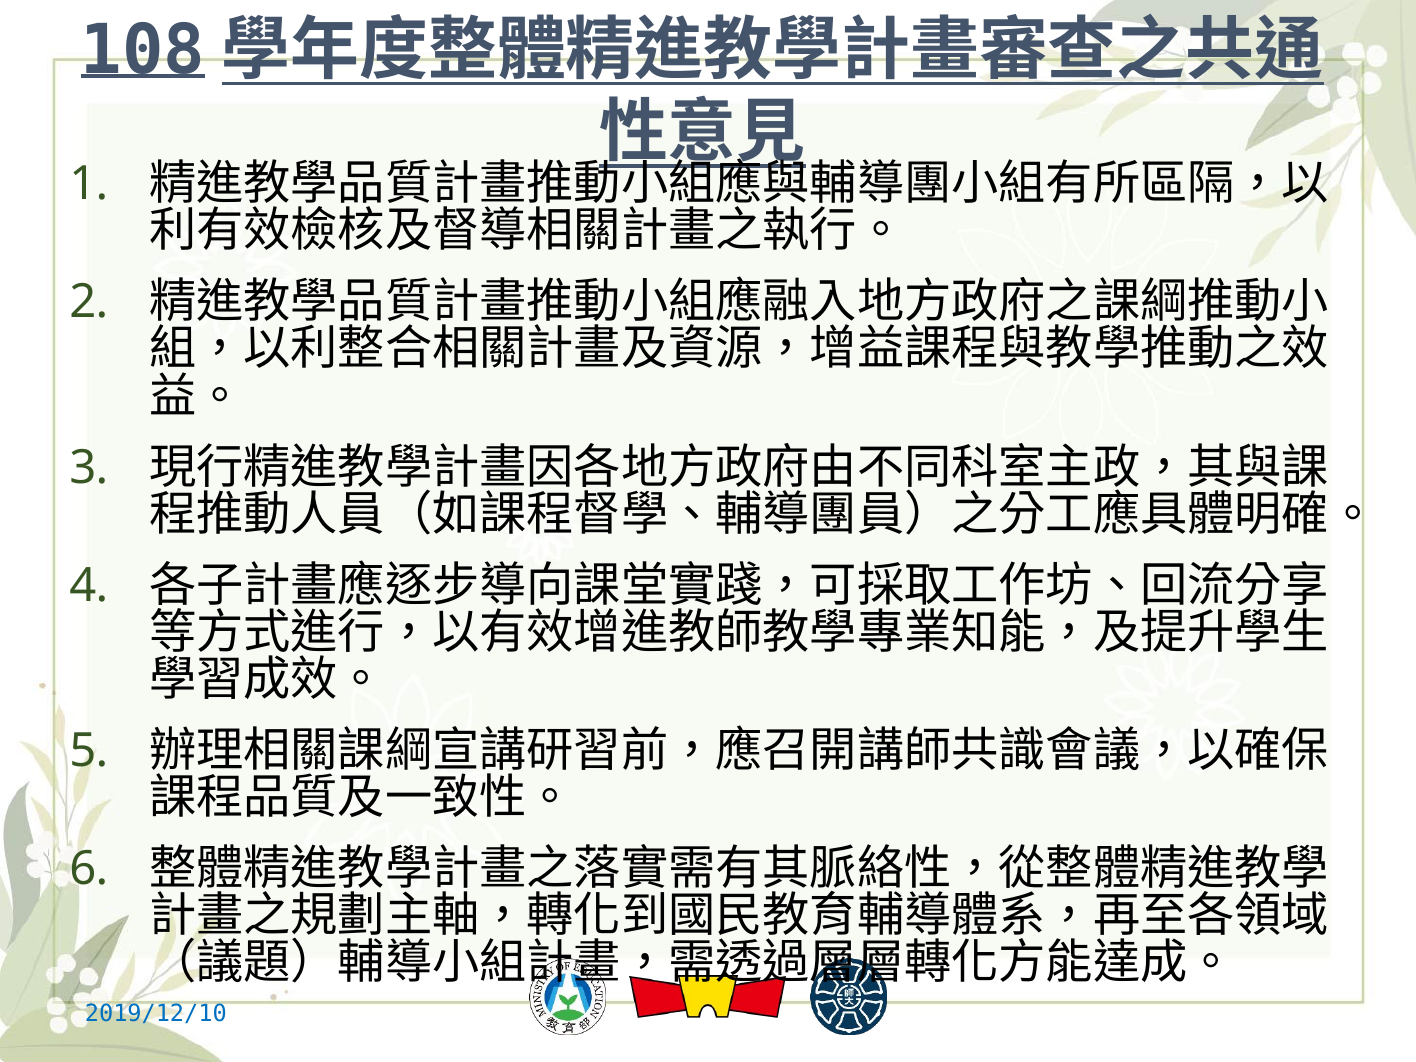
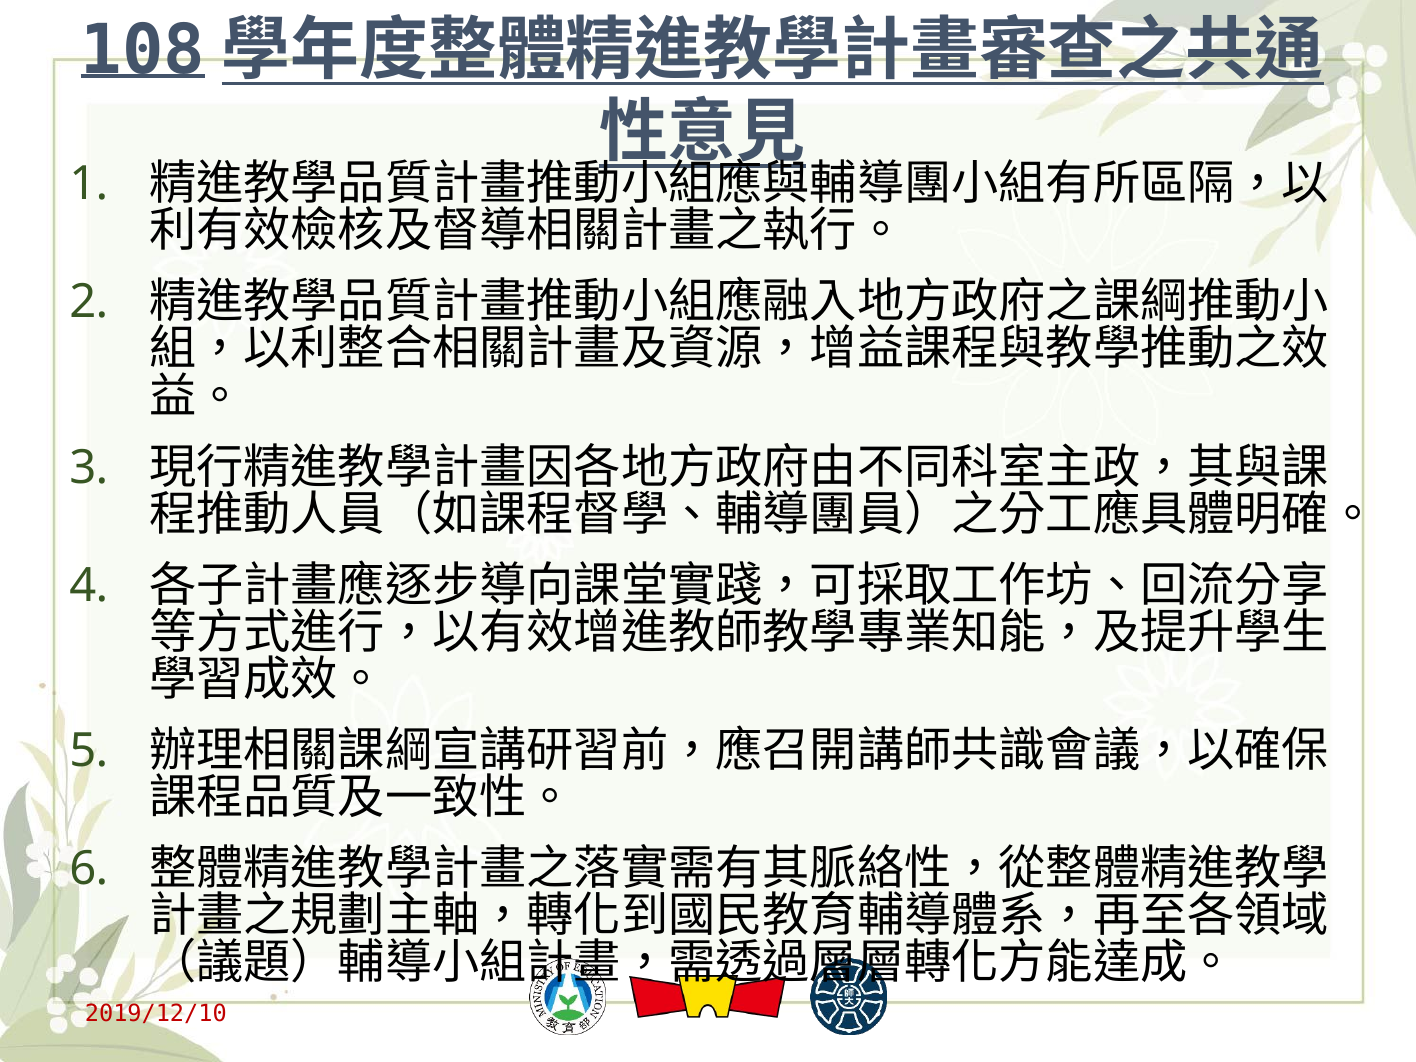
2019/12/10 colour: blue -> red
